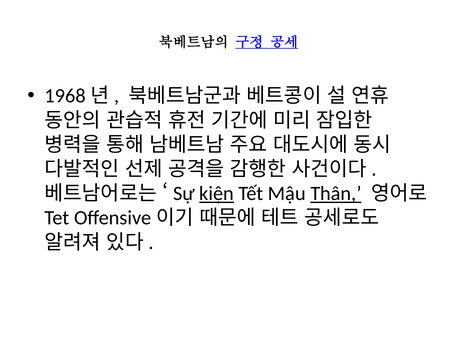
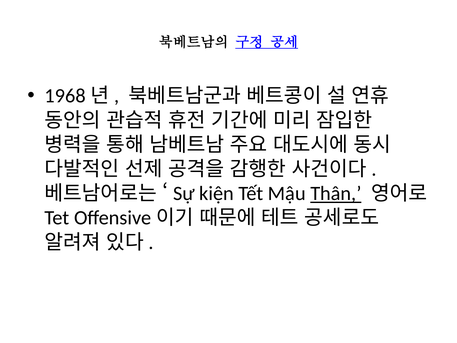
kiện underline: present -> none
